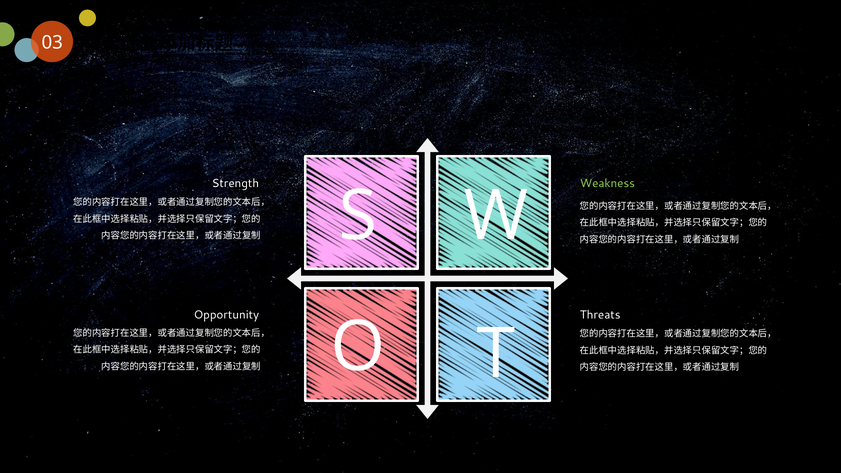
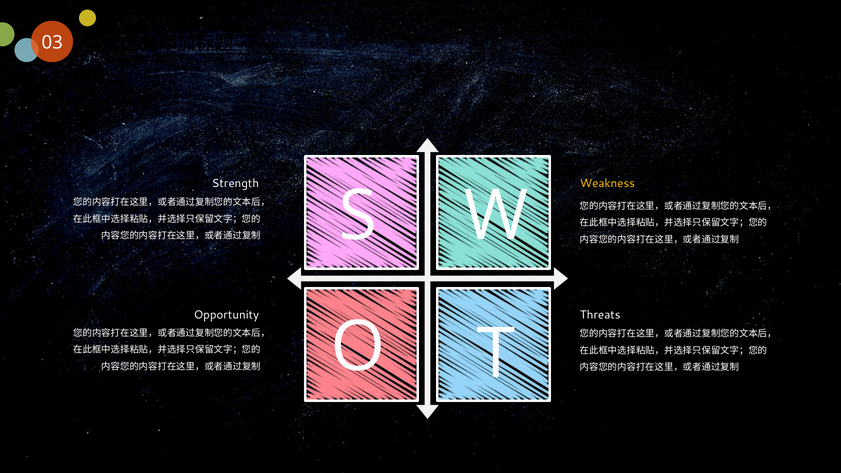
Weakness colour: light green -> yellow
